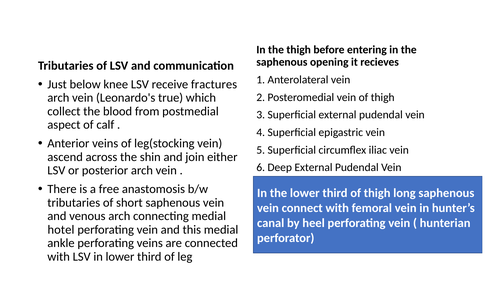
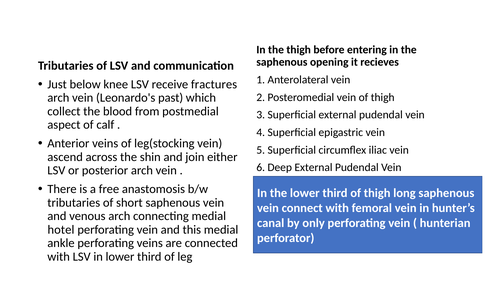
true: true -> past
heel: heel -> only
